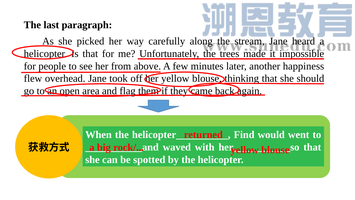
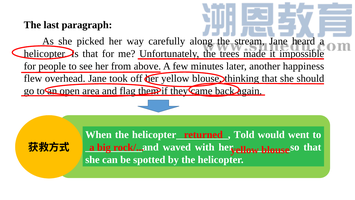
Find: Find -> Told
